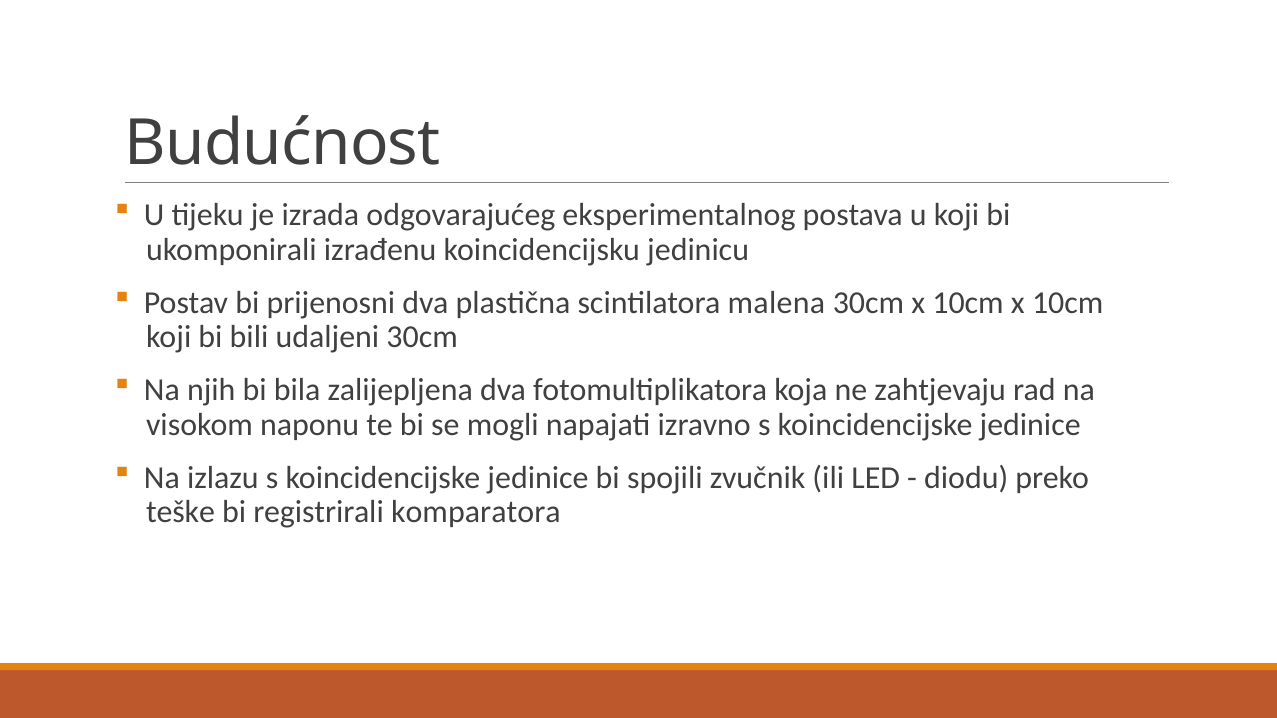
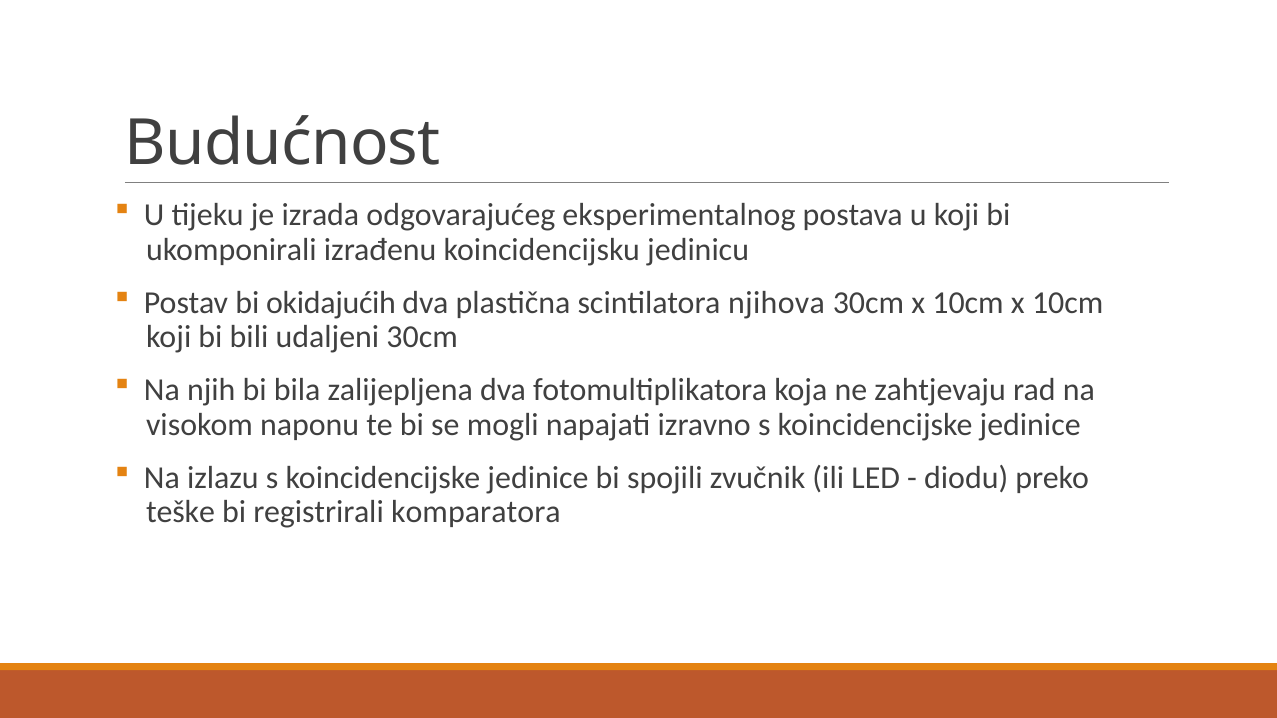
prijenosni: prijenosni -> okidajućih
malena: malena -> njihova
